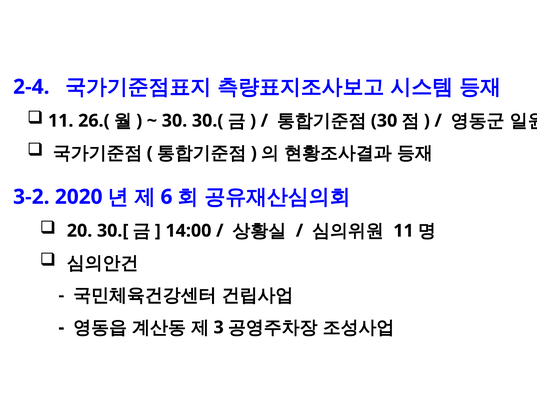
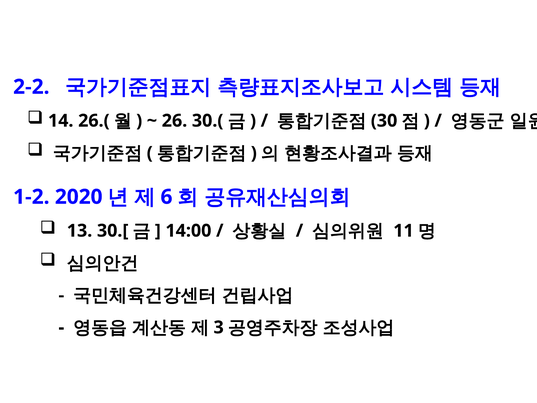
2-4: 2-4 -> 2-2
11 at (61, 121): 11 -> 14
30 at (174, 121): 30 -> 26
3-2: 3-2 -> 1-2
20: 20 -> 13
